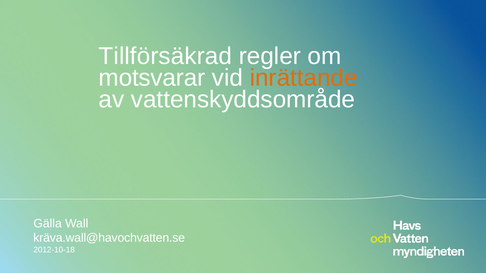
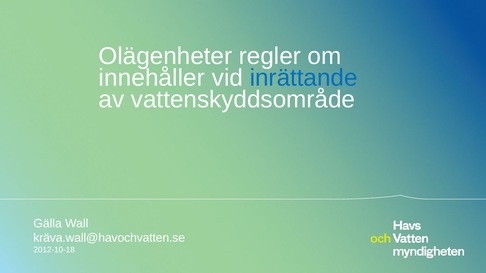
Tillförsäkrad: Tillförsäkrad -> Olägenheter
motsvarar: motsvarar -> innehåller
inrättande colour: orange -> blue
